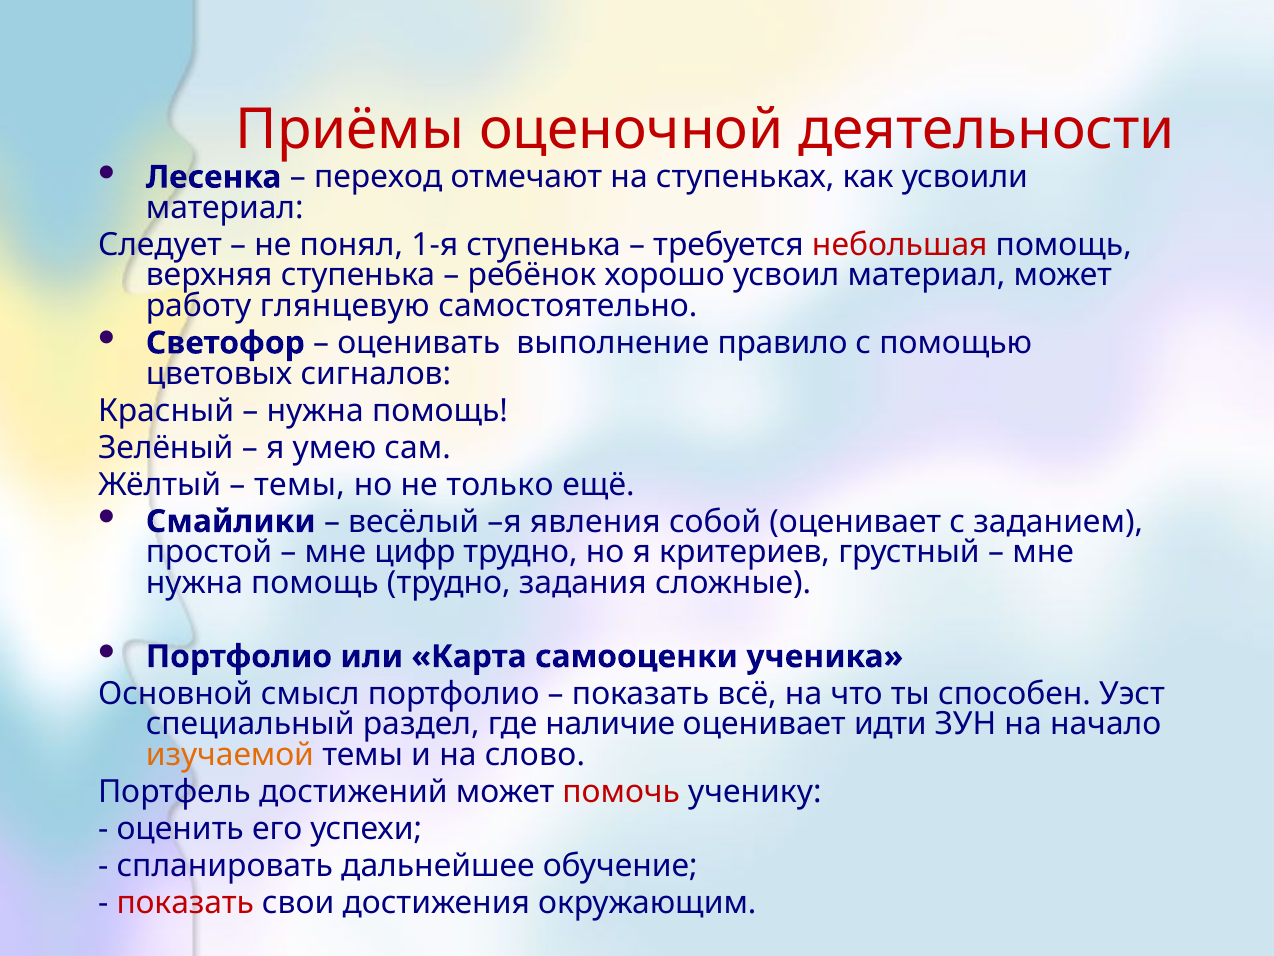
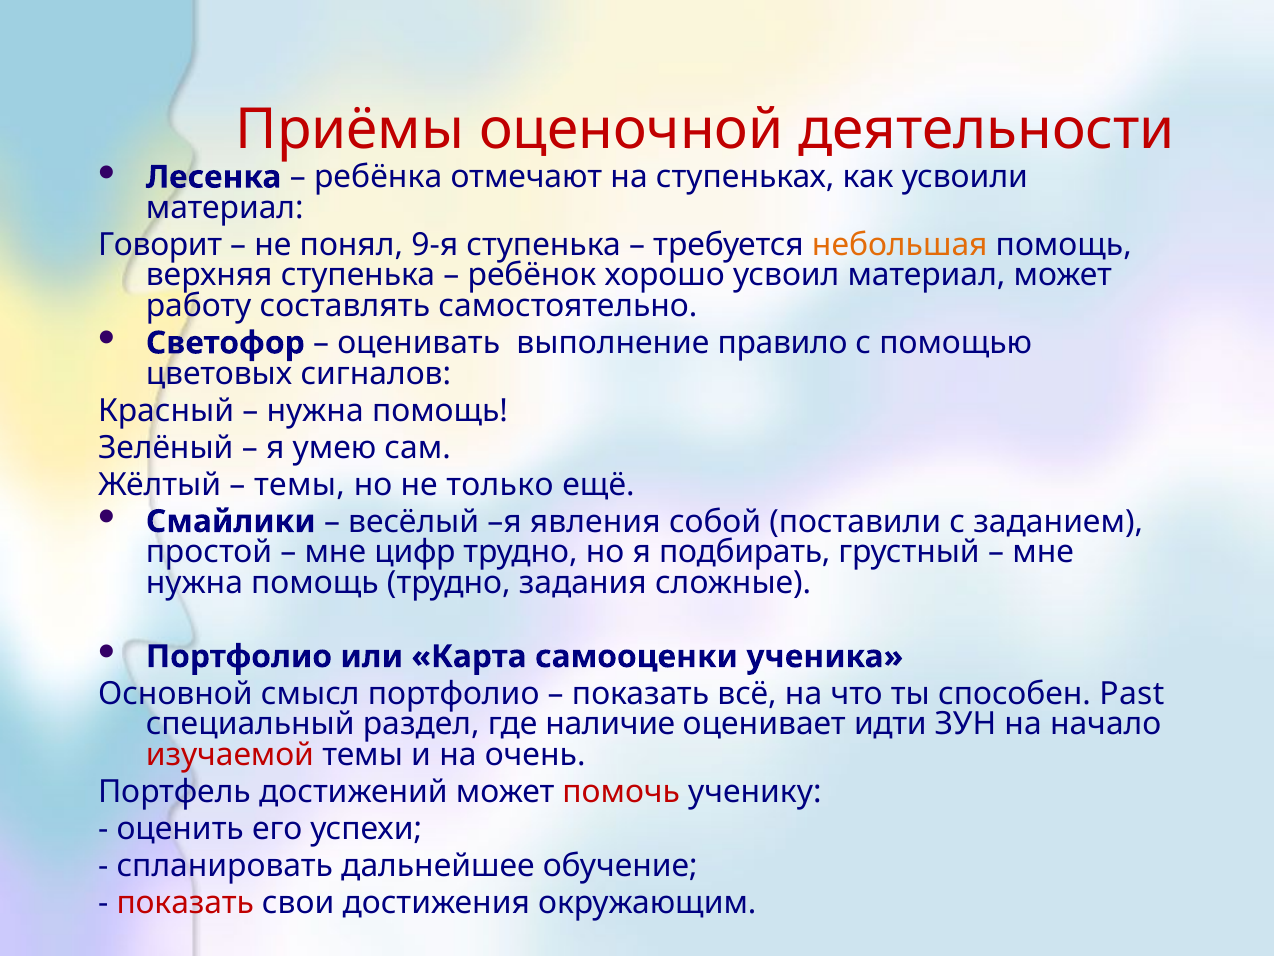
переход: переход -> ребёнка
Следует: Следует -> Говорит
1-я: 1-я -> 9-я
небольшая colour: red -> orange
глянцевую: глянцевую -> составлять
собой оценивает: оценивает -> поставили
критериев: критериев -> подбирать
Уэст: Уэст -> Past
изучаемой colour: orange -> red
слово: слово -> очень
